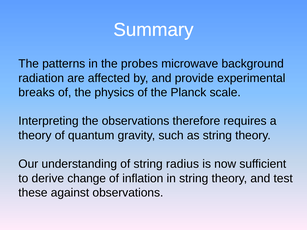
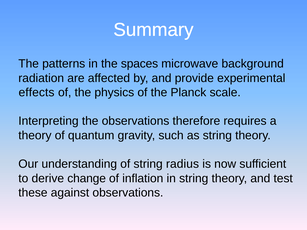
probes: probes -> spaces
breaks: breaks -> effects
